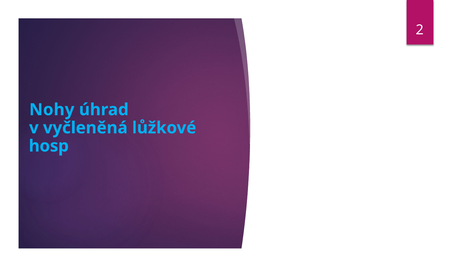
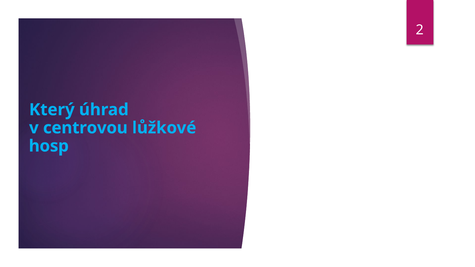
Nohy: Nohy -> Který
vyčleněná: vyčleněná -> centrovou
